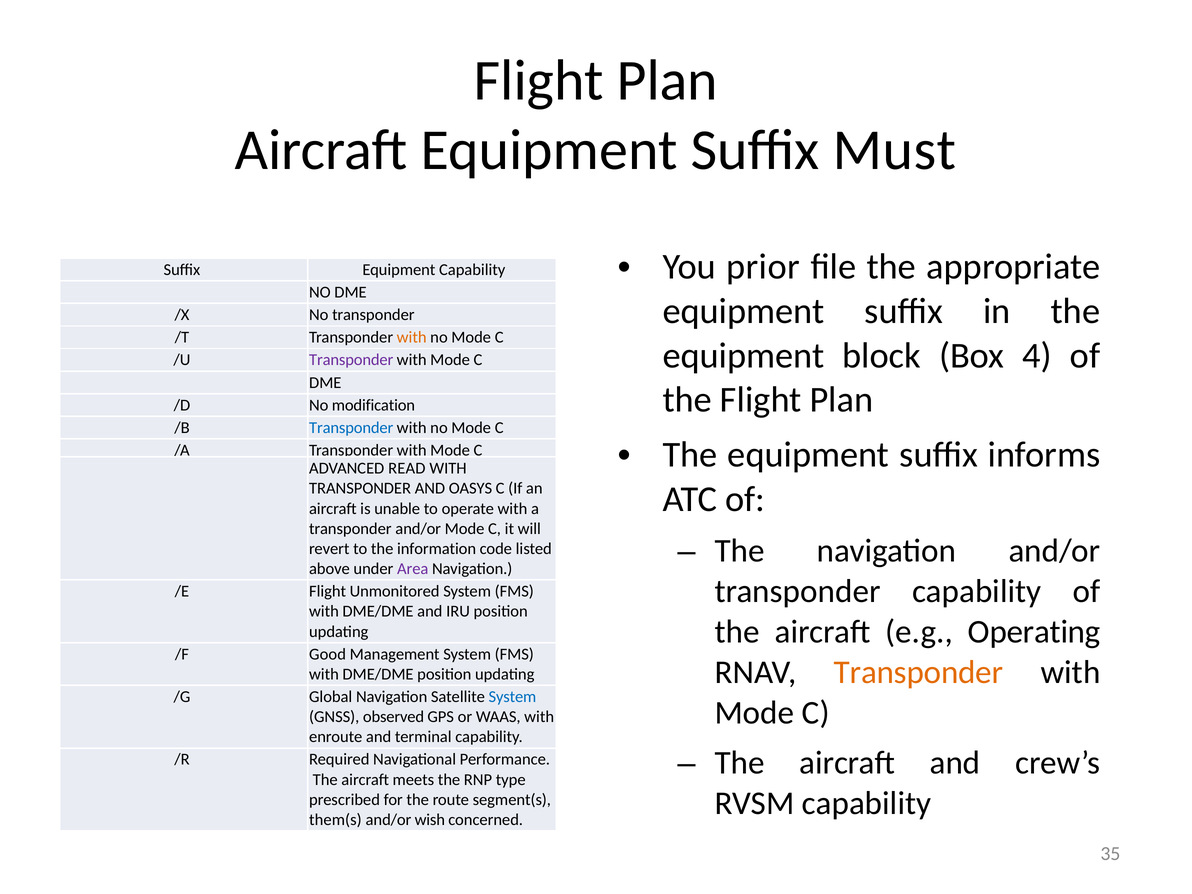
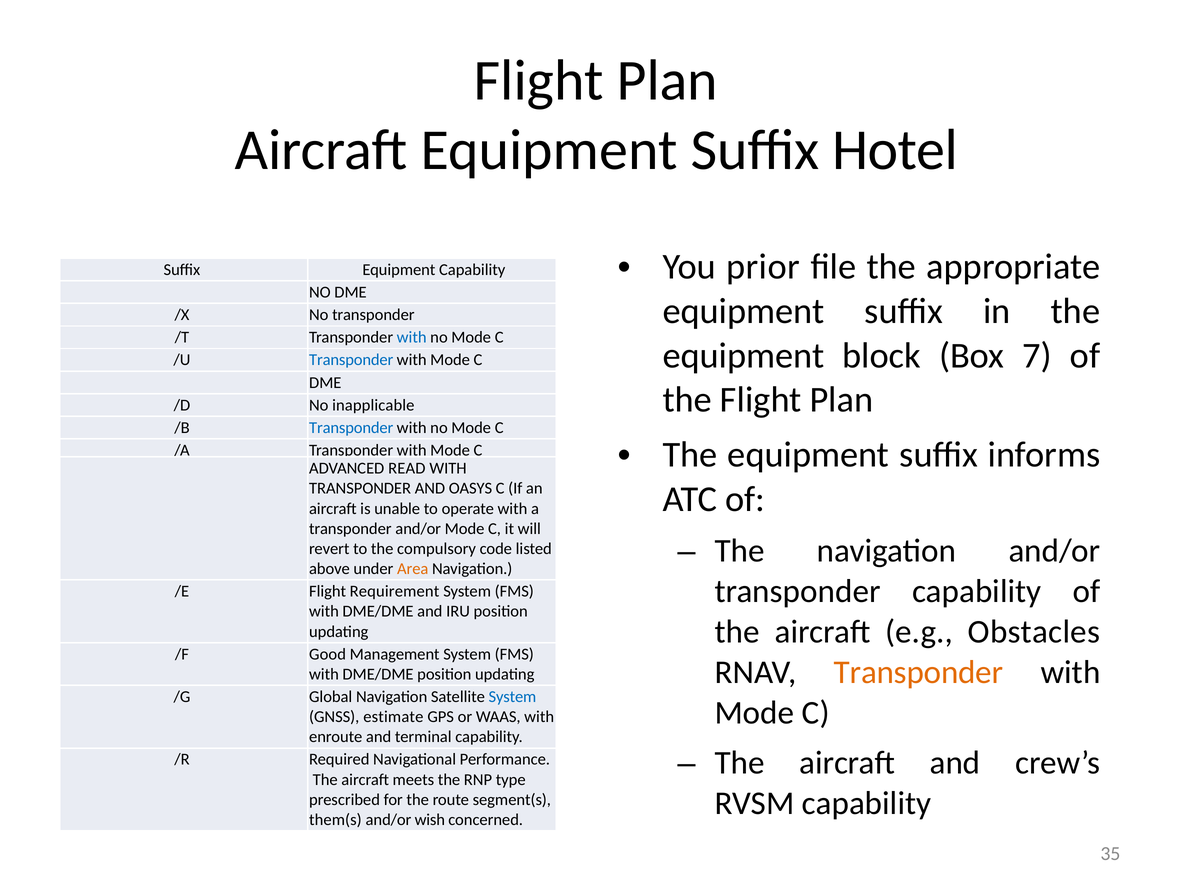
Must: Must -> Hotel
with at (412, 337) colour: orange -> blue
4: 4 -> 7
Transponder at (351, 360) colour: purple -> blue
modification: modification -> inapplicable
information: information -> compulsory
Area colour: purple -> orange
Unmonitored: Unmonitored -> Requirement
Operating: Operating -> Obstacles
observed: observed -> estimate
